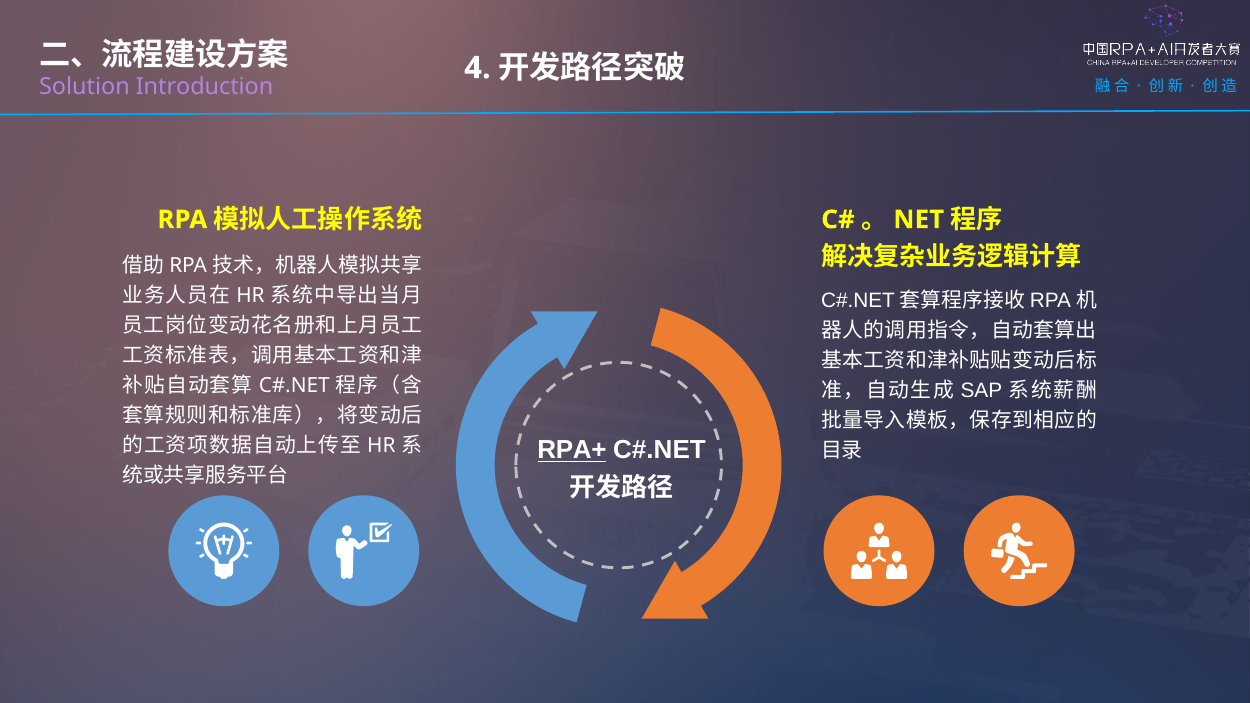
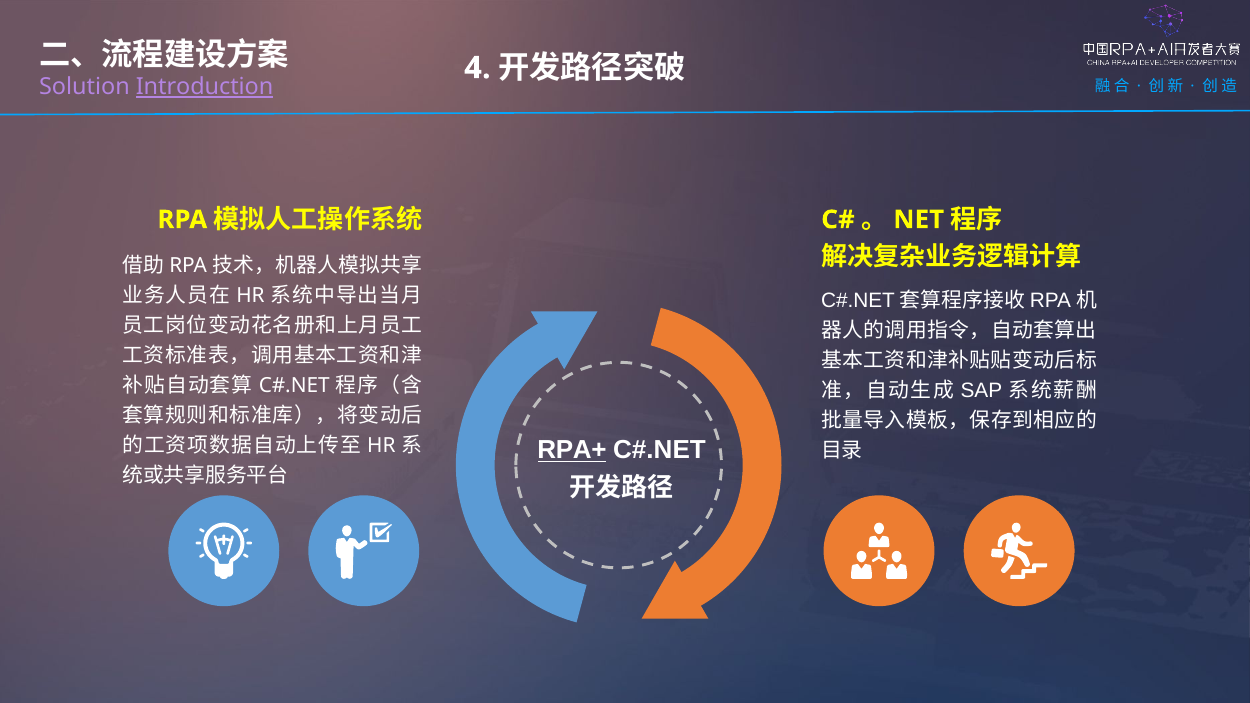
Introduction underline: none -> present
